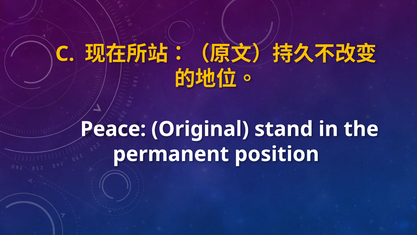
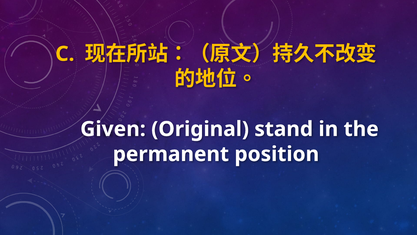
Peace: Peace -> Given
